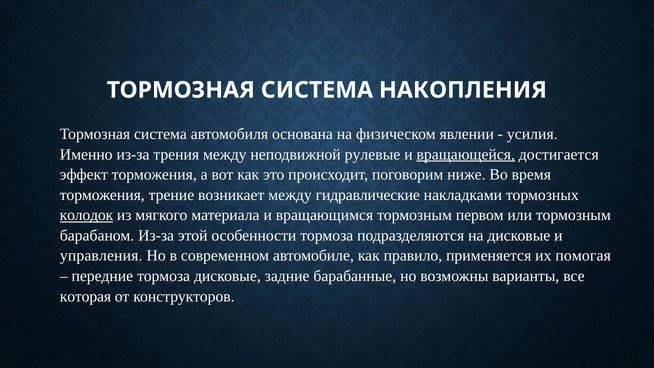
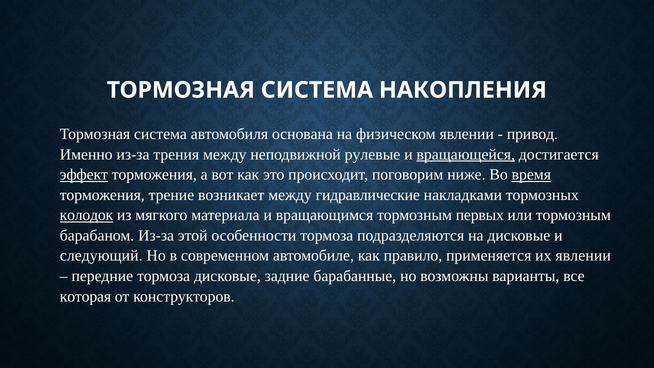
усилия: усилия -> привод
эффект underline: none -> present
время underline: none -> present
первом: первом -> первых
управления: управления -> следующий
их помогая: помогая -> явлении
